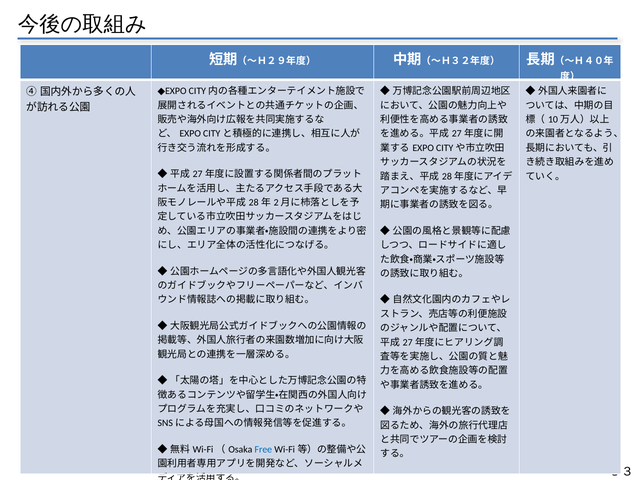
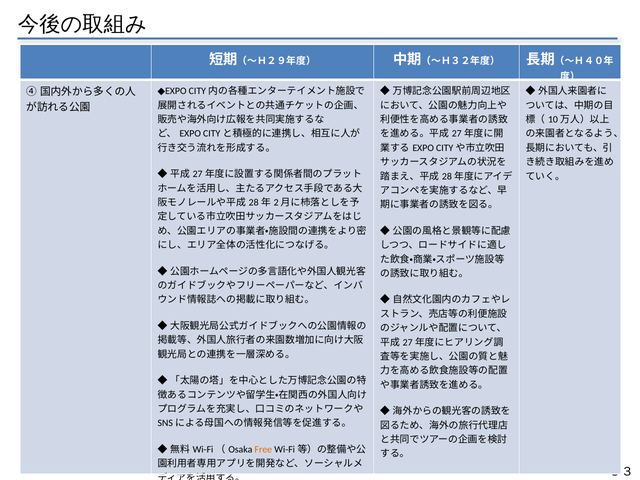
Free colour: blue -> orange
